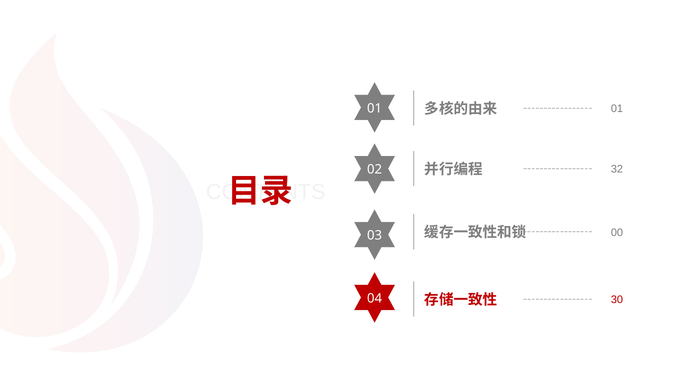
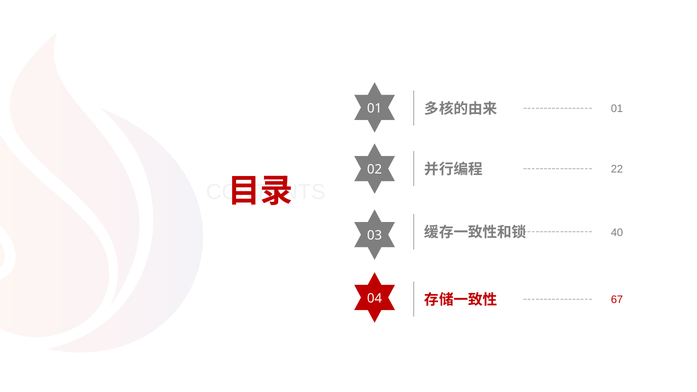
32: 32 -> 22
00: 00 -> 40
30: 30 -> 67
